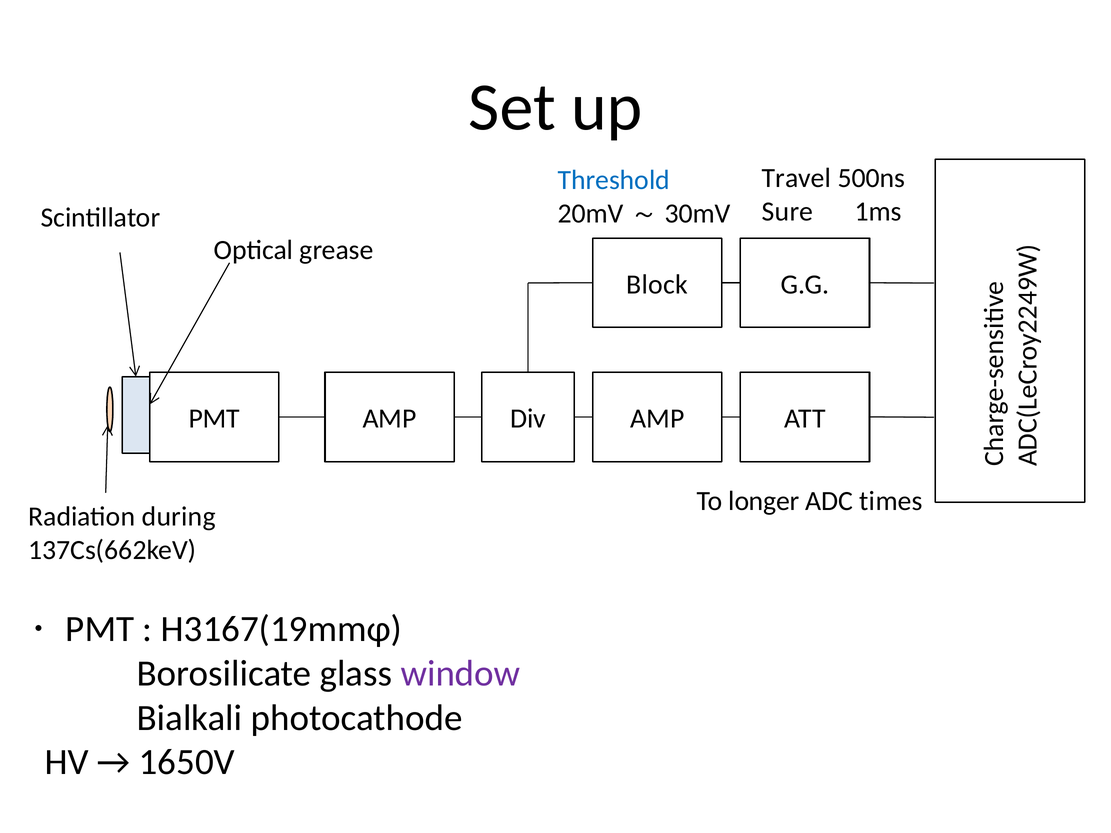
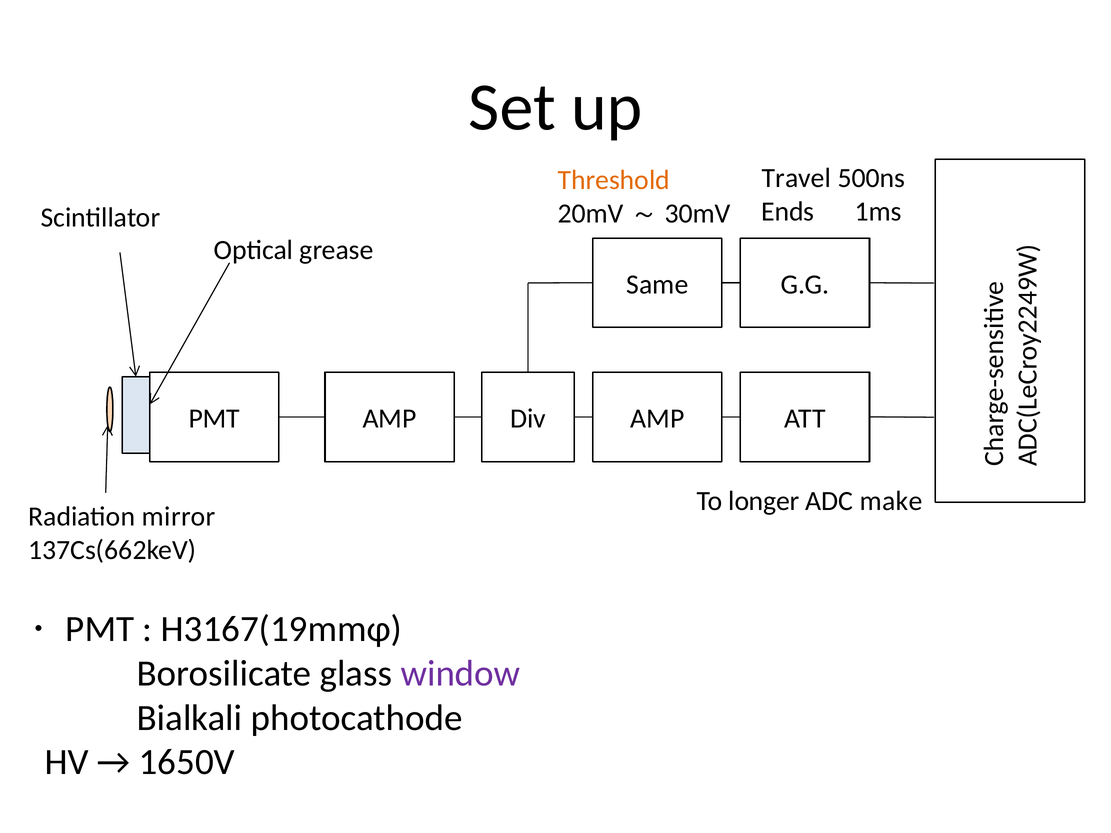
Threshold colour: blue -> orange
Sure: Sure -> Ends
Block: Block -> Same
times: times -> make
during: during -> mirror
